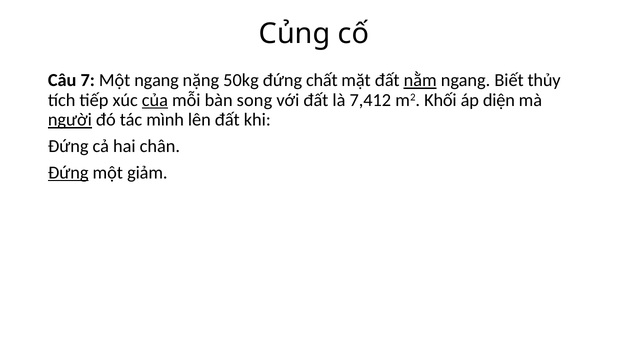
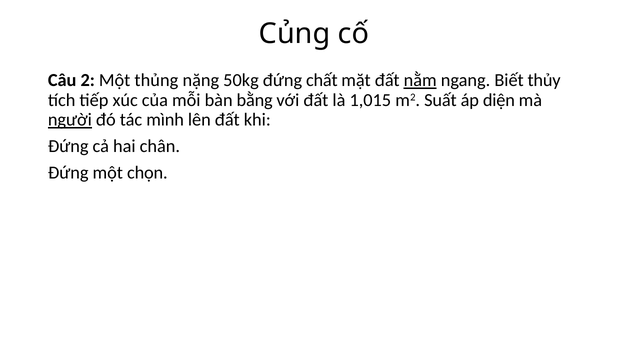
7: 7 -> 2
Một ngang: ngang -> thủng
của underline: present -> none
song: song -> bằng
7,412: 7,412 -> 1,015
Khối: Khối -> Suất
Đứng at (68, 173) underline: present -> none
giảm: giảm -> chọn
